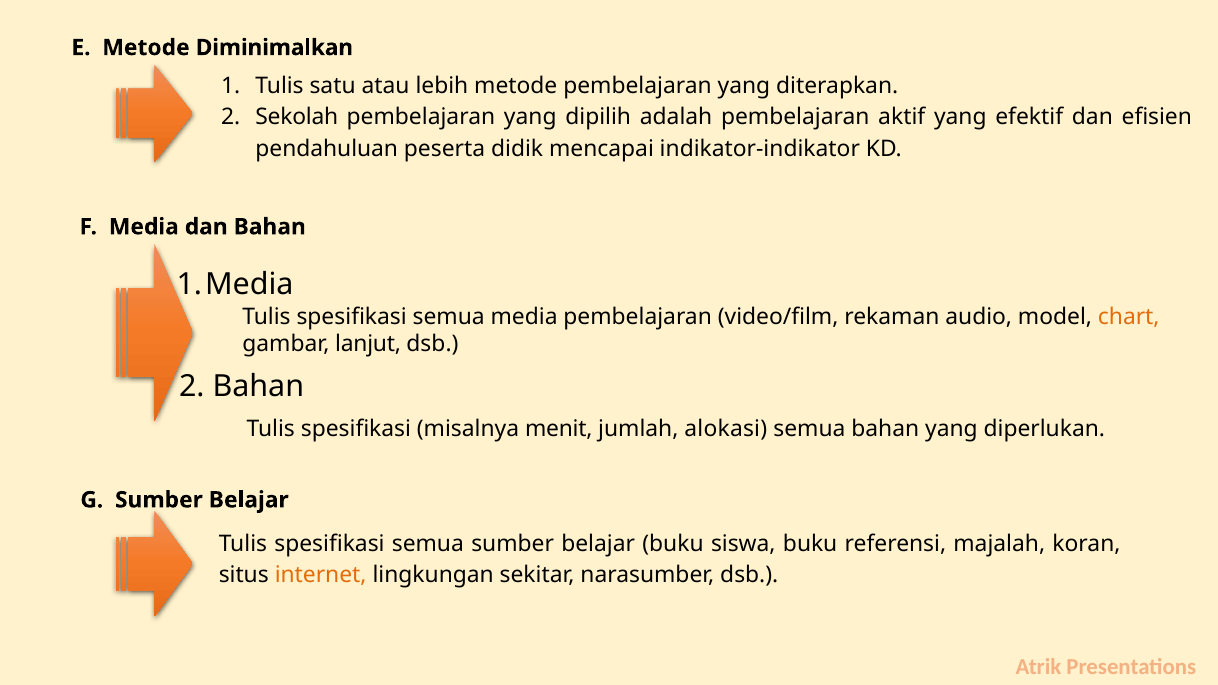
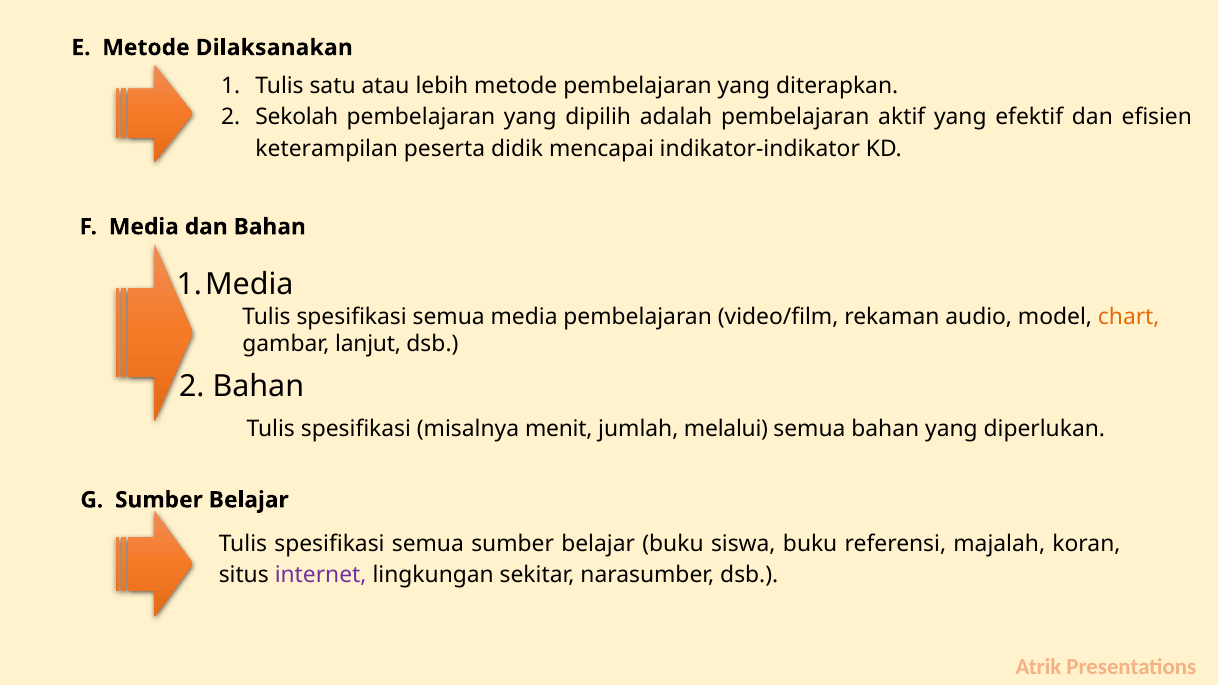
Diminimalkan: Diminimalkan -> Dilaksanakan
pendahuluan: pendahuluan -> keterampilan
alokasi: alokasi -> melalui
internet colour: orange -> purple
